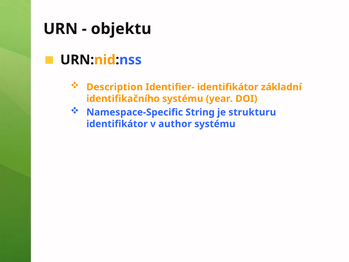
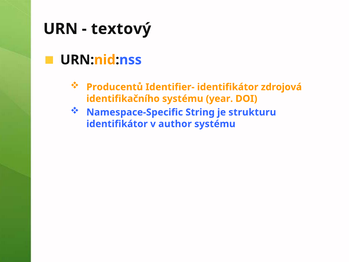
objektu: objektu -> textový
Description: Description -> Producentů
základní: základní -> zdrojová
